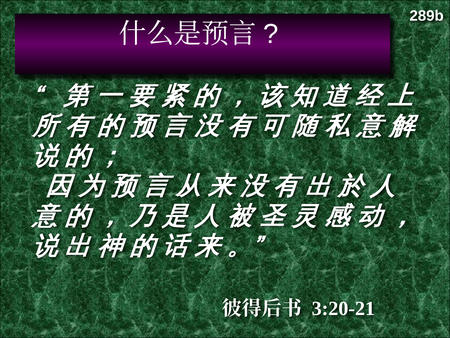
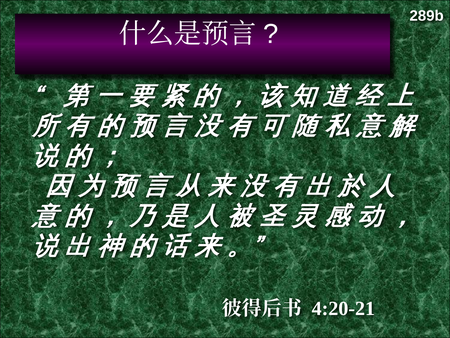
3:20-21: 3:20-21 -> 4:20-21
